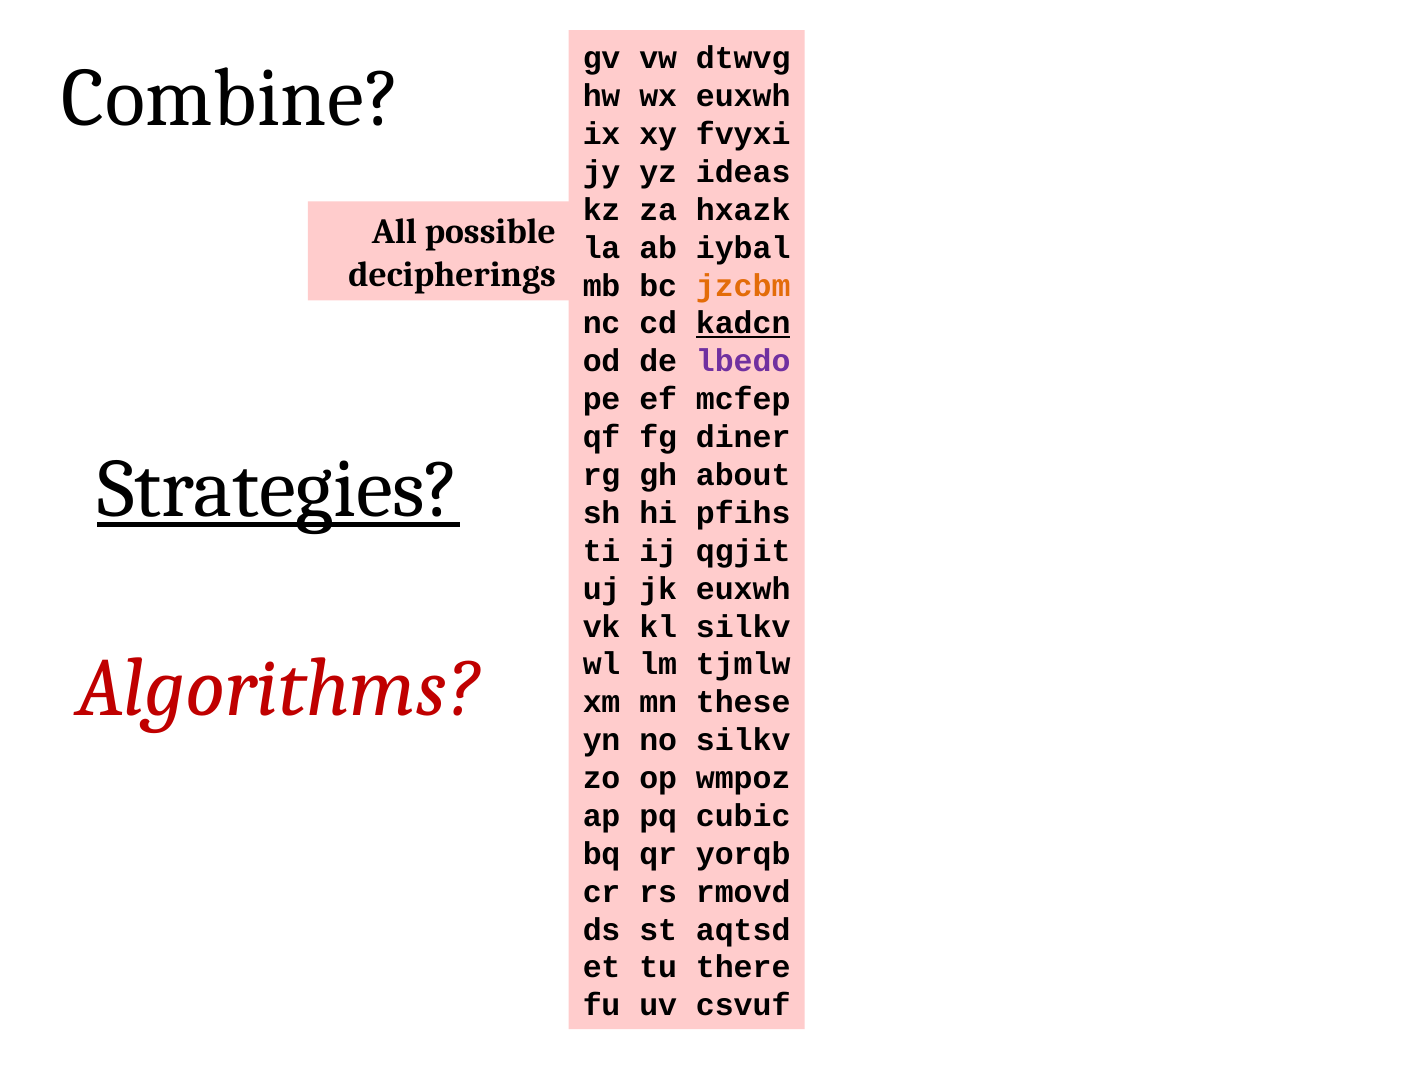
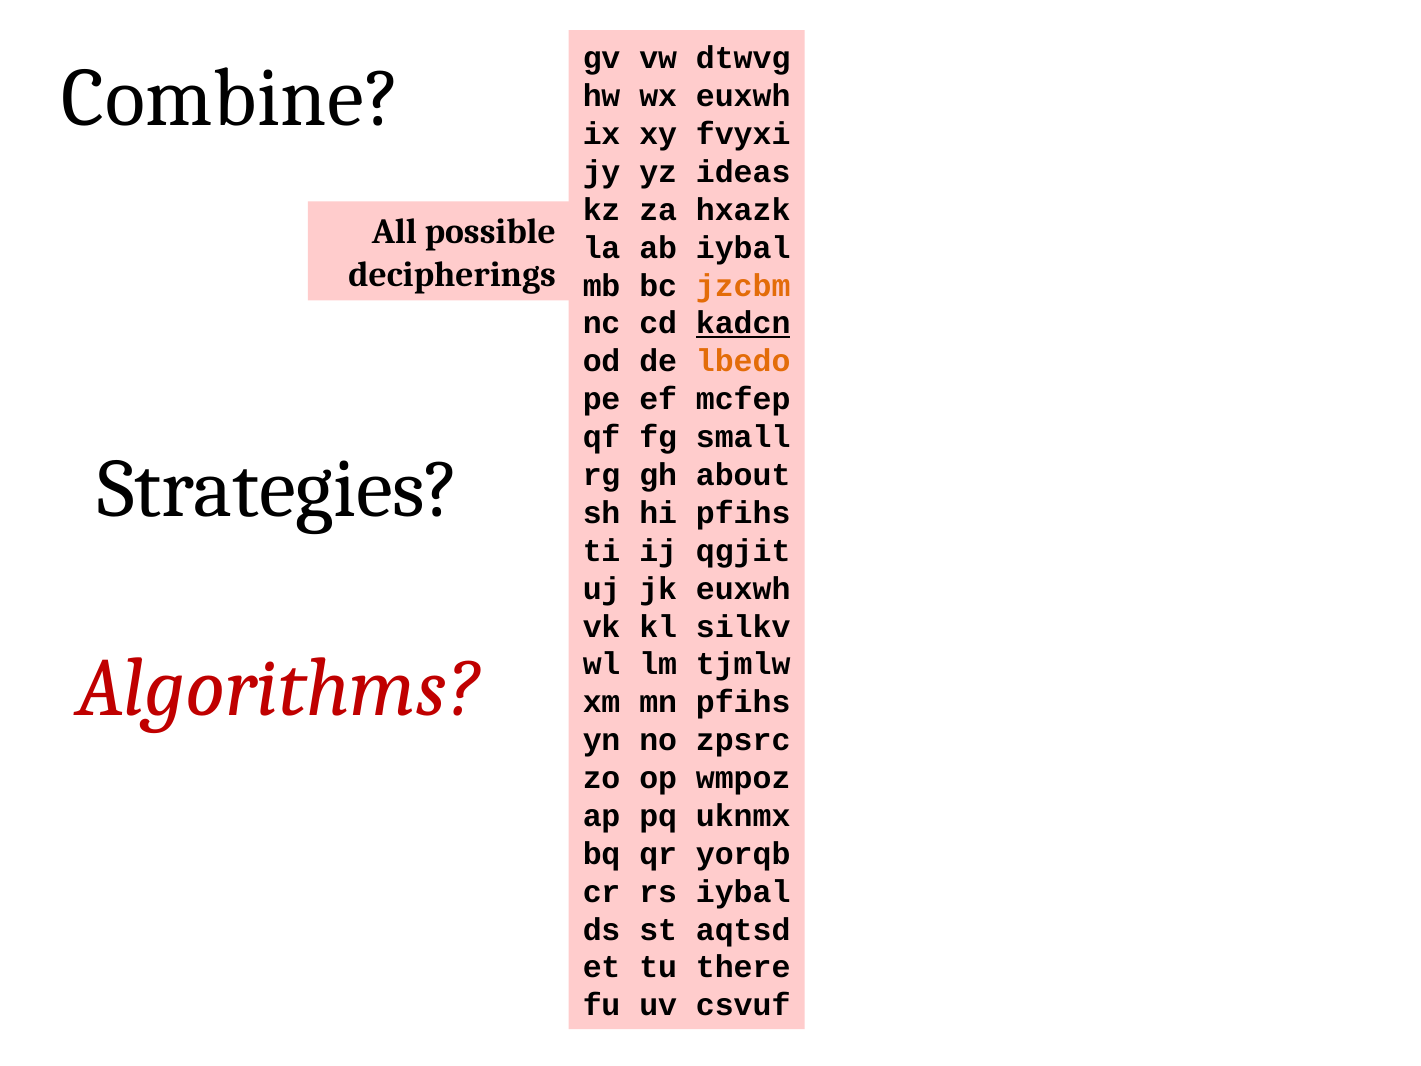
lbedo colour: purple -> orange
diner: diner -> small
Strategies underline: present -> none
mn these: these -> pfihs
no silkv: silkv -> zpsrc
cubic: cubic -> uknmx
rs rmovd: rmovd -> iybal
